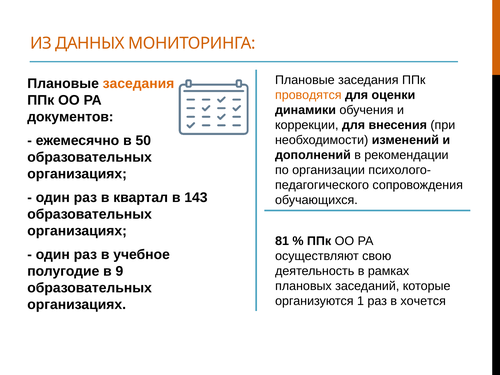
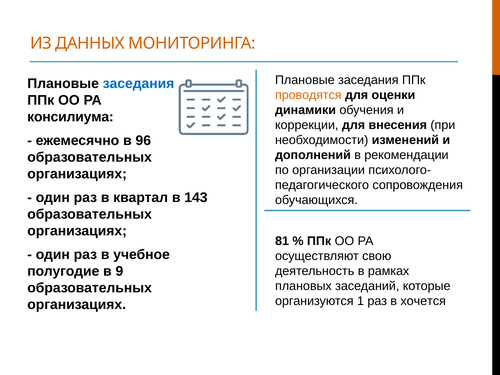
заседания at (139, 84) colour: orange -> blue
документов: документов -> консилиума
50: 50 -> 96
